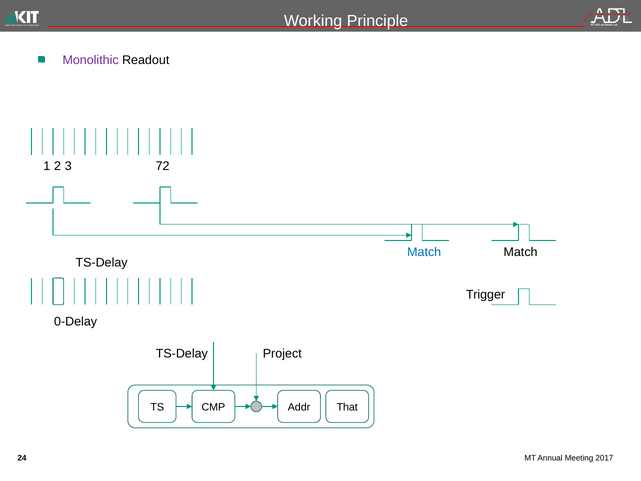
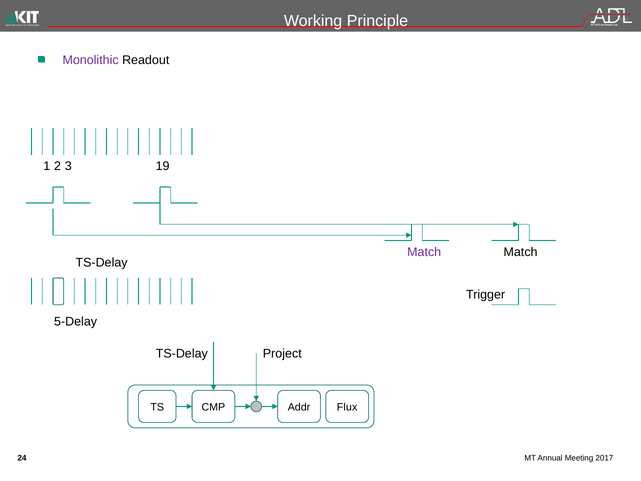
72: 72 -> 19
Match at (424, 252) colour: blue -> purple
0-Delay: 0-Delay -> 5-Delay
That: That -> Flux
